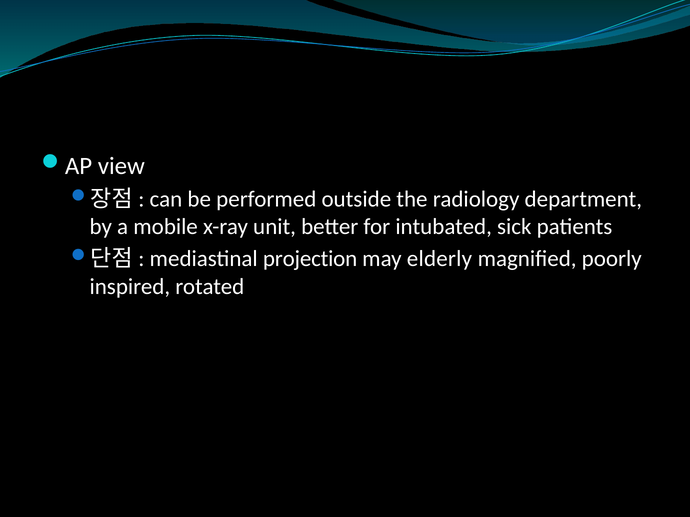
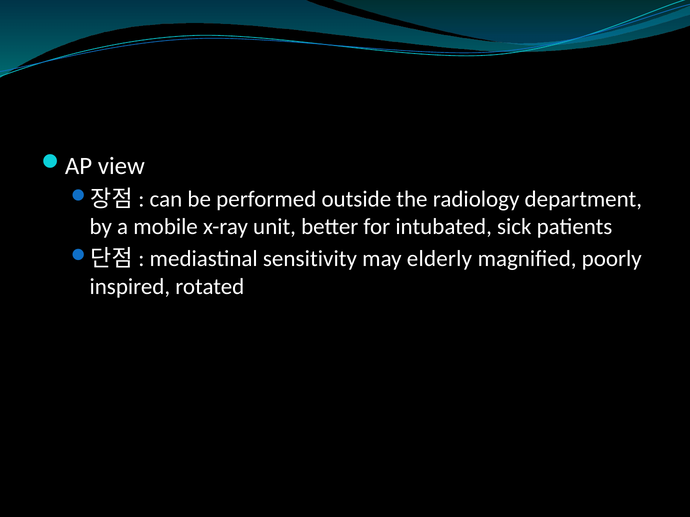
projection: projection -> sensitivity
